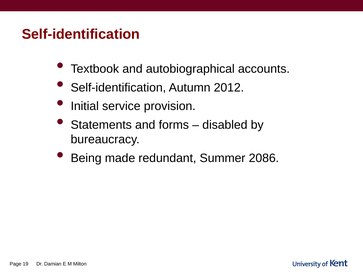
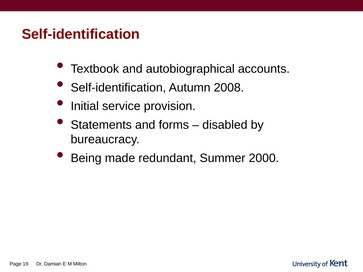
2012: 2012 -> 2008
2086: 2086 -> 2000
